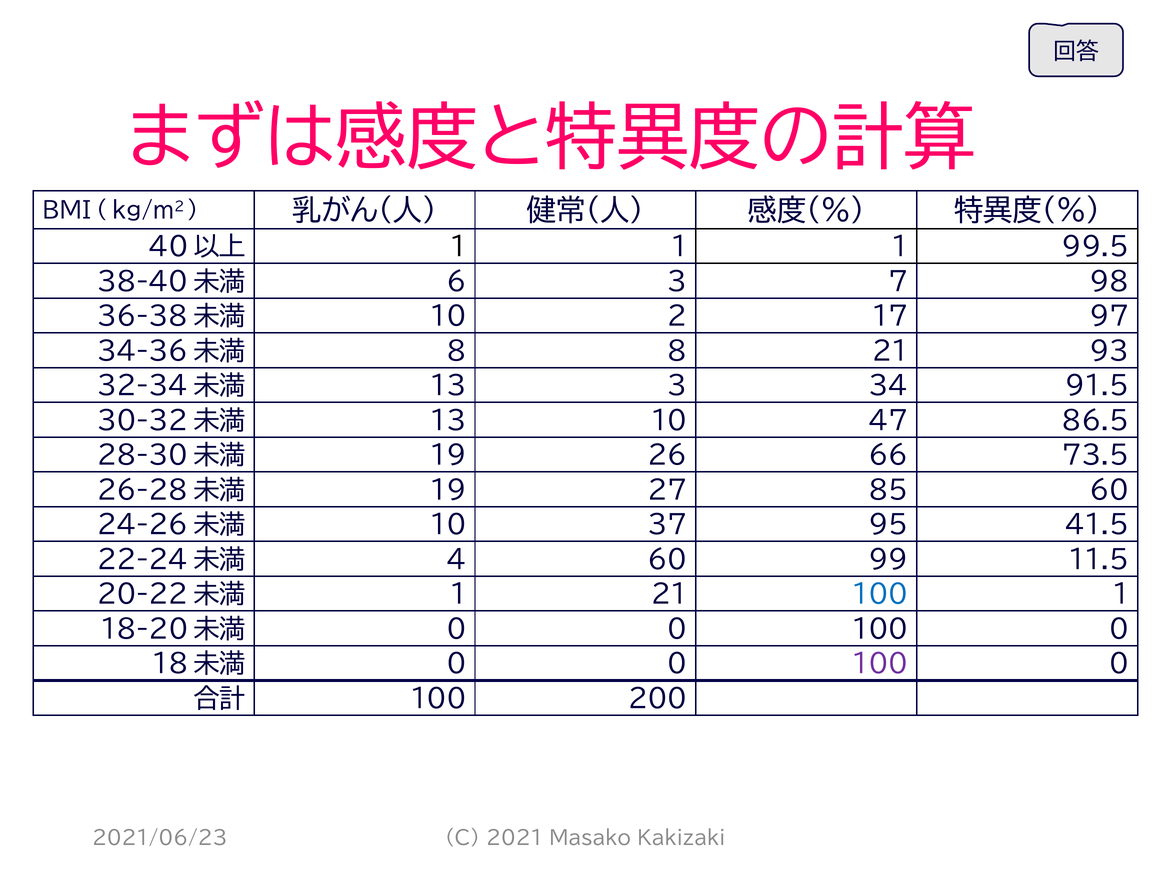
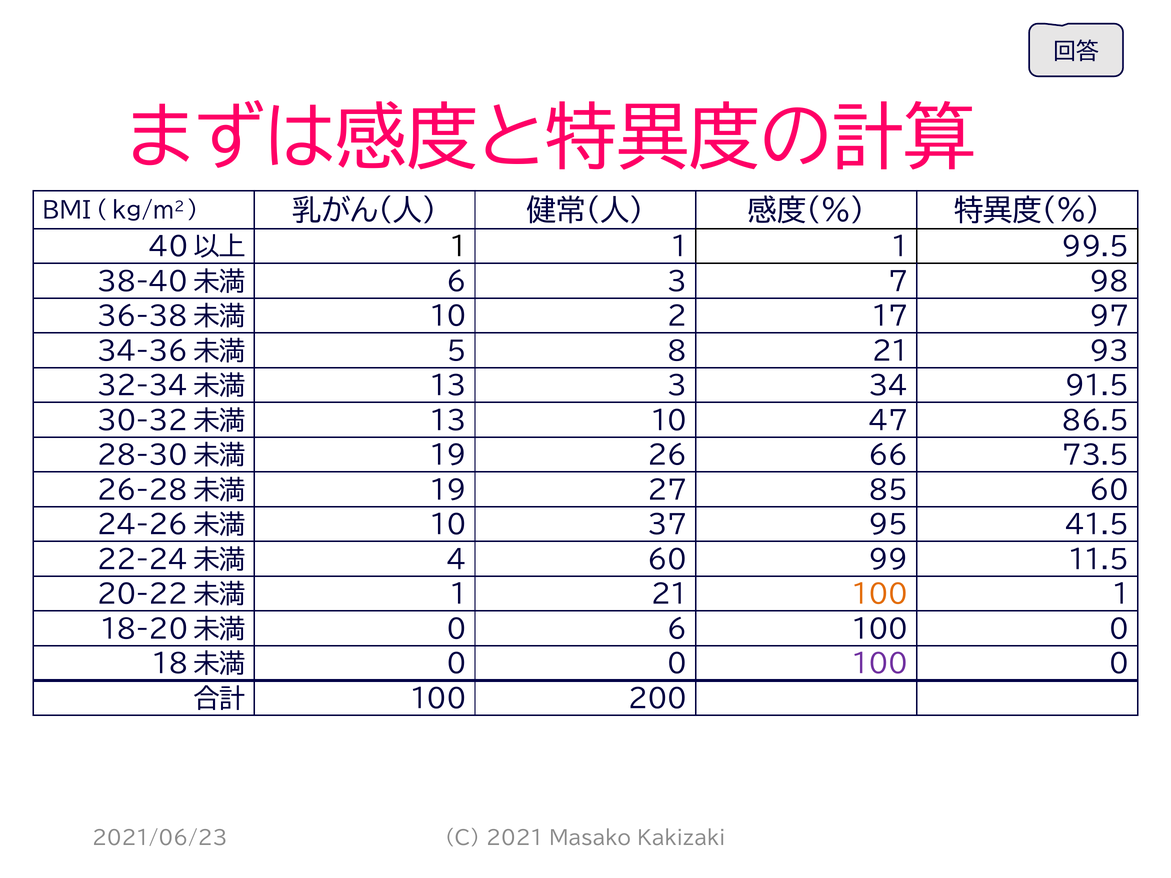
8 at (456, 352): 8 -> 5
100 at (880, 595) colour: blue -> orange
0 at (677, 630): 0 -> 6
